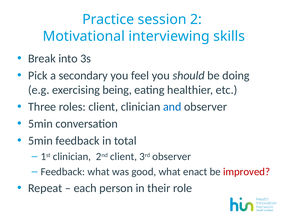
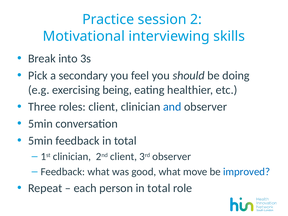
enact: enact -> move
improved colour: red -> blue
person in their: their -> total
